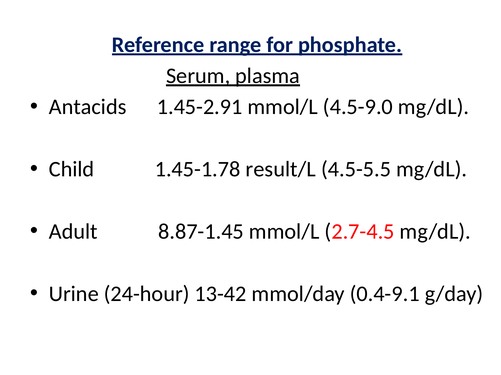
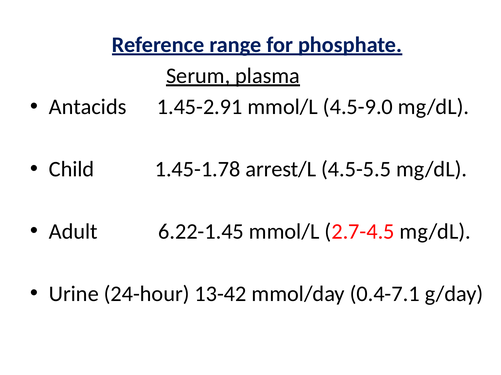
result/L: result/L -> arrest/L
8.87-1.45: 8.87-1.45 -> 6.22-1.45
0.4-9.1: 0.4-9.1 -> 0.4-7.1
